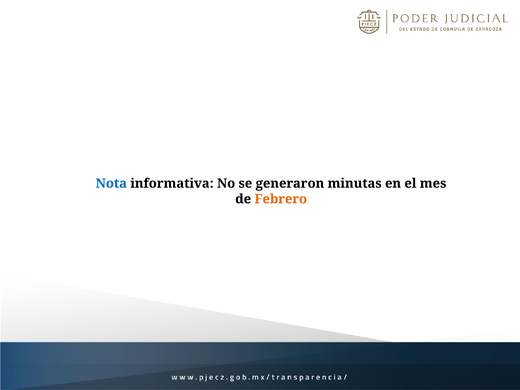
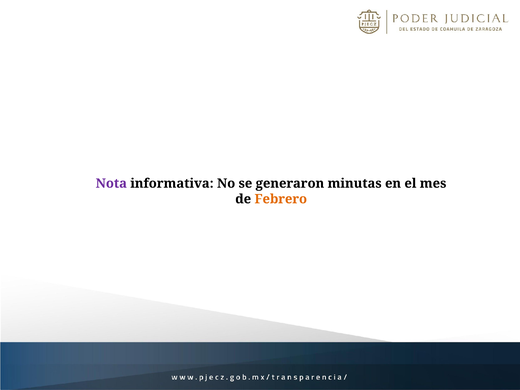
Nota colour: blue -> purple
